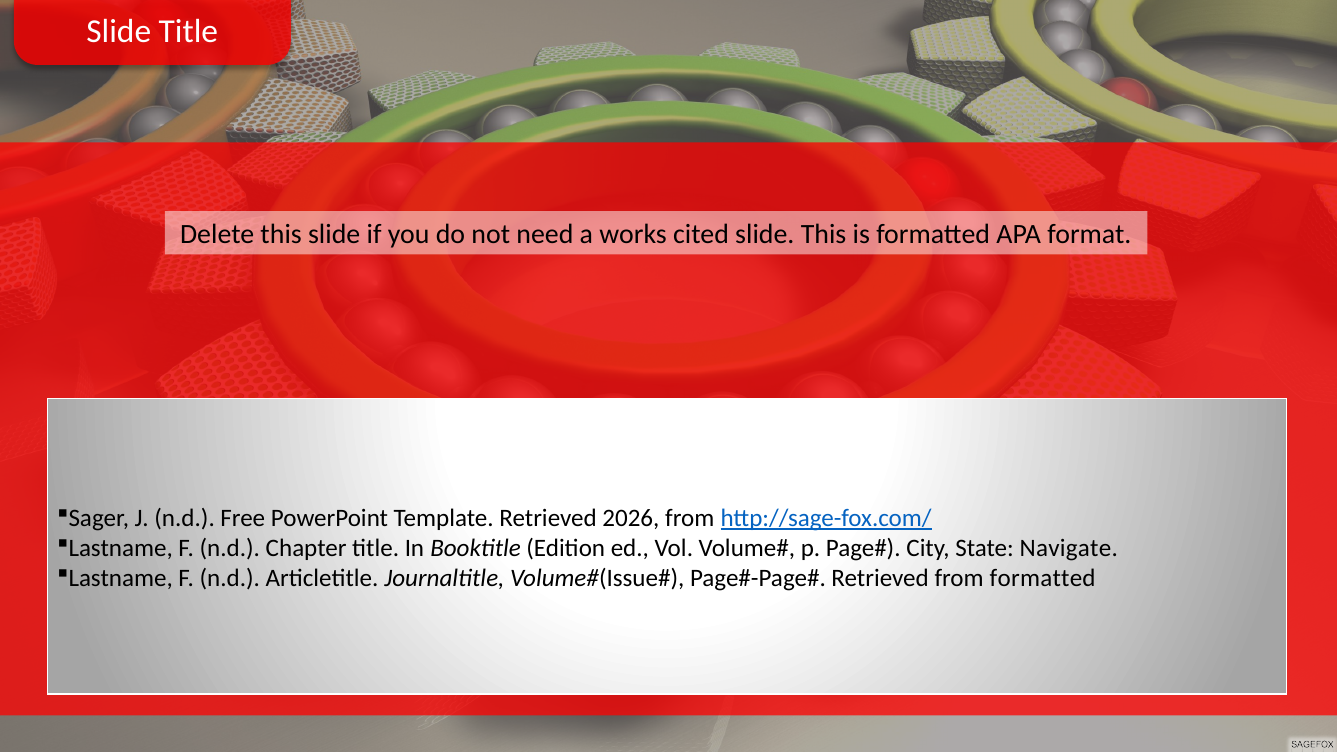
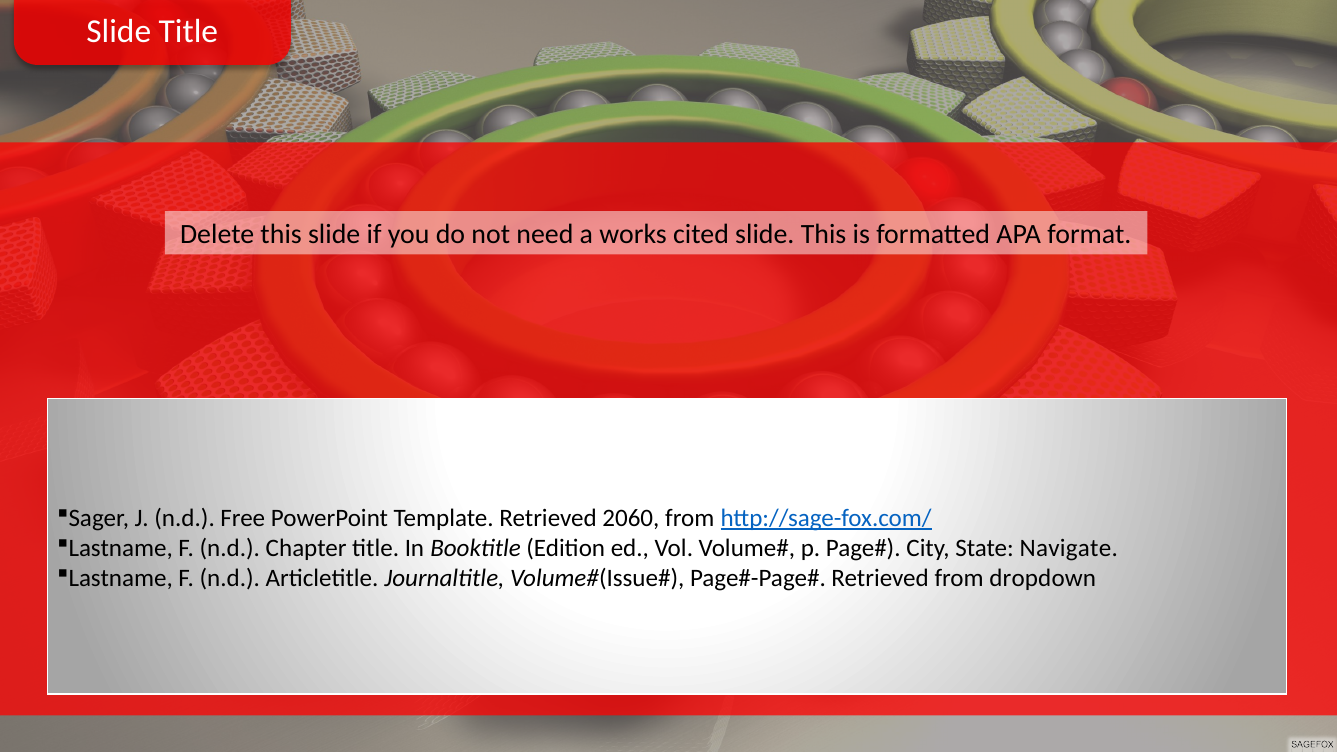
2026: 2026 -> 2060
from formatted: formatted -> dropdown
